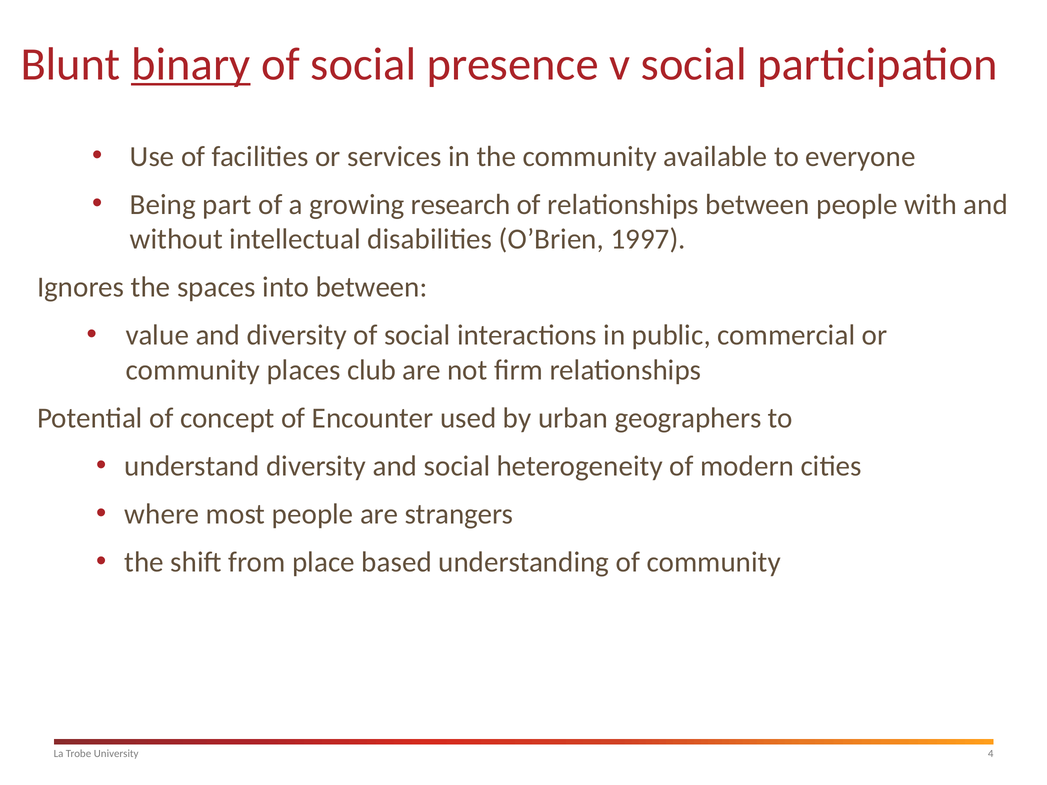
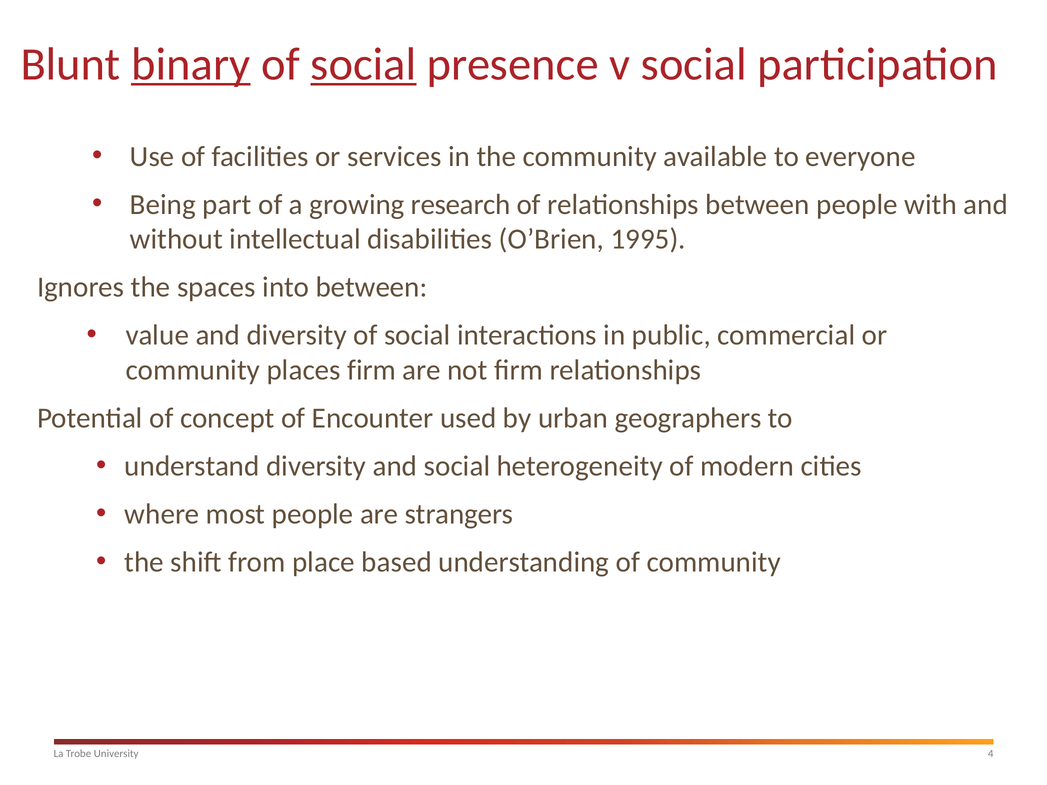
social at (363, 64) underline: none -> present
1997: 1997 -> 1995
places club: club -> firm
